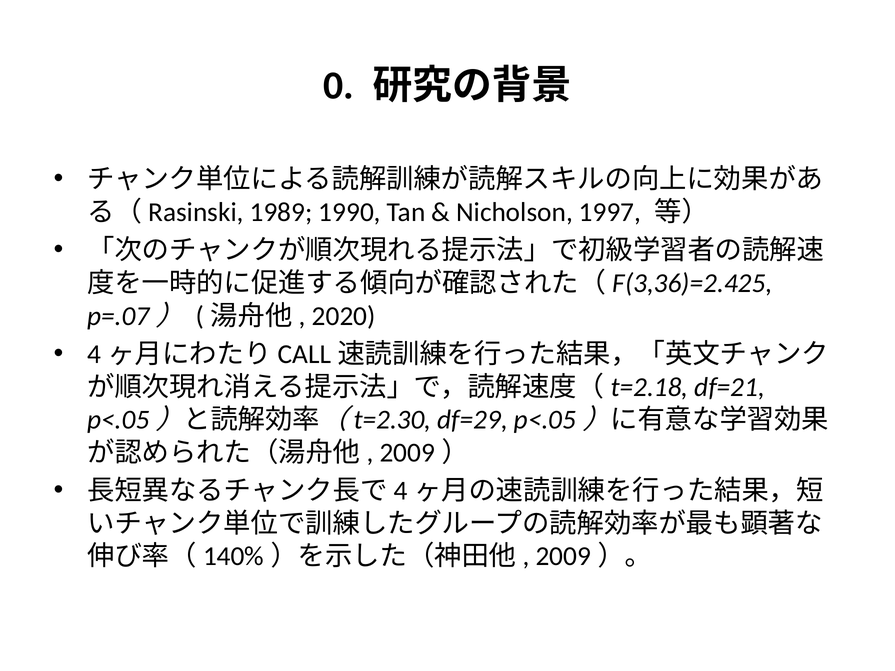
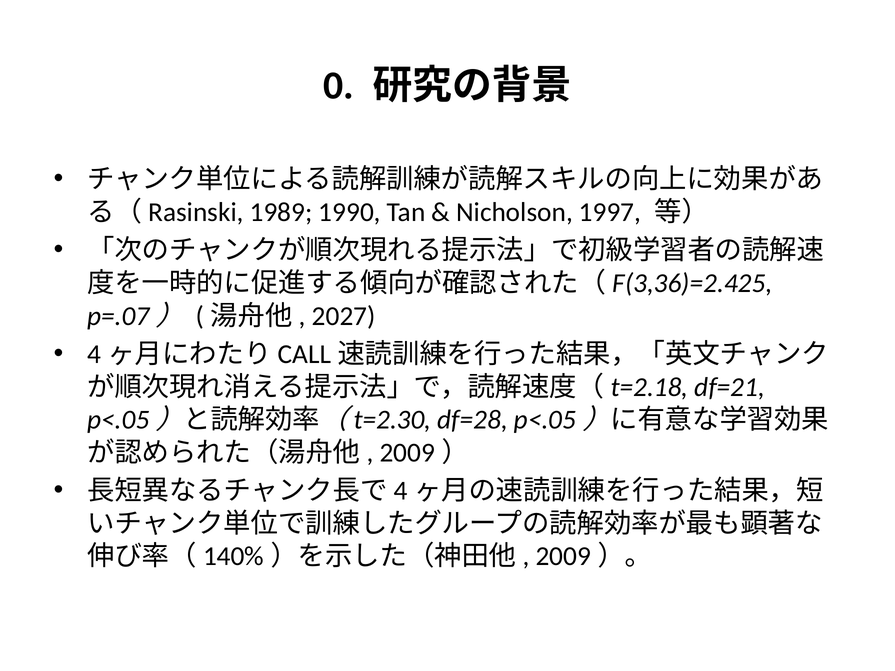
2020: 2020 -> 2027
df=29: df=29 -> df=28
